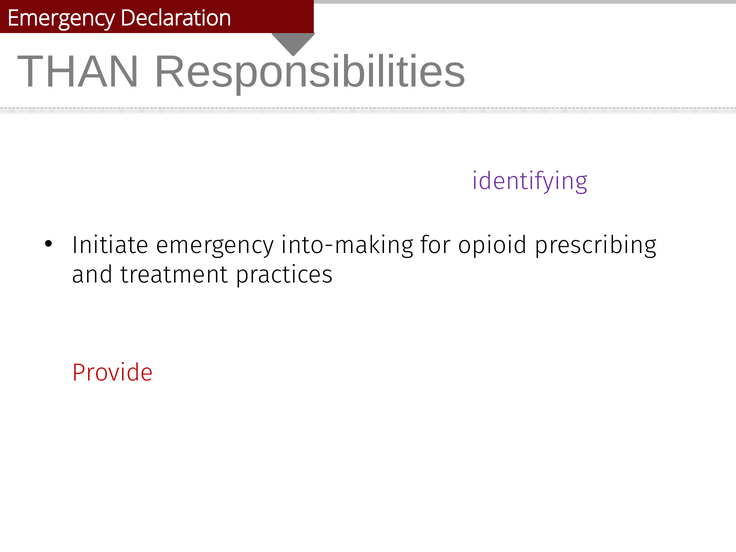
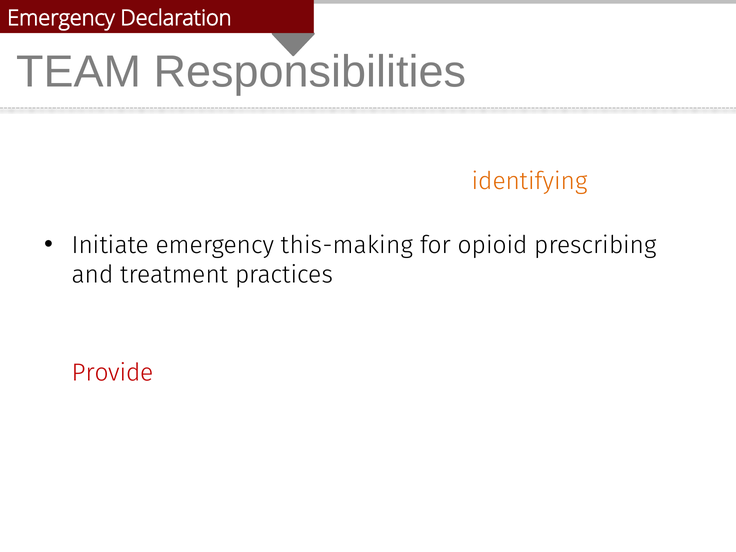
THAN: THAN -> TEAM
identifying colour: purple -> orange
into-making: into-making -> this-making
